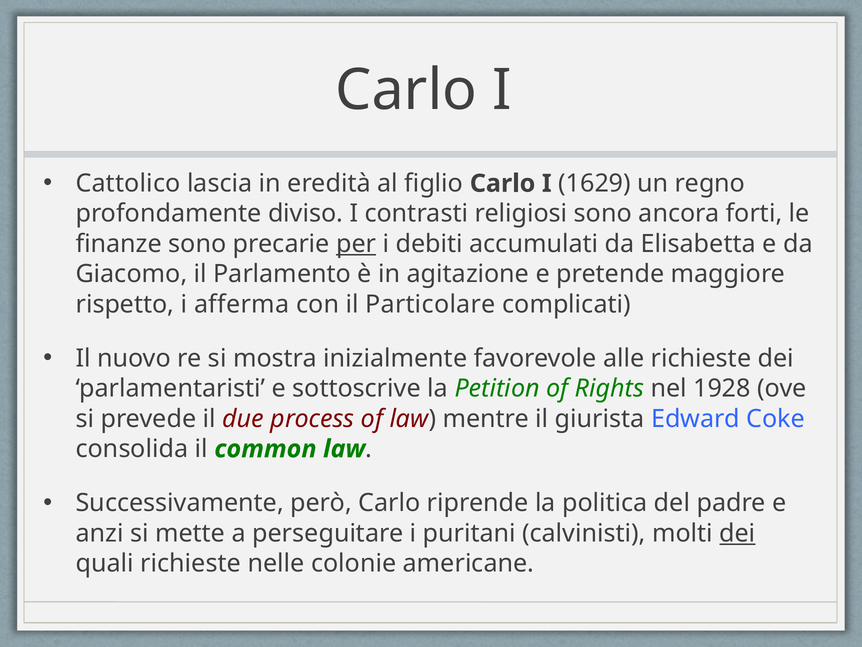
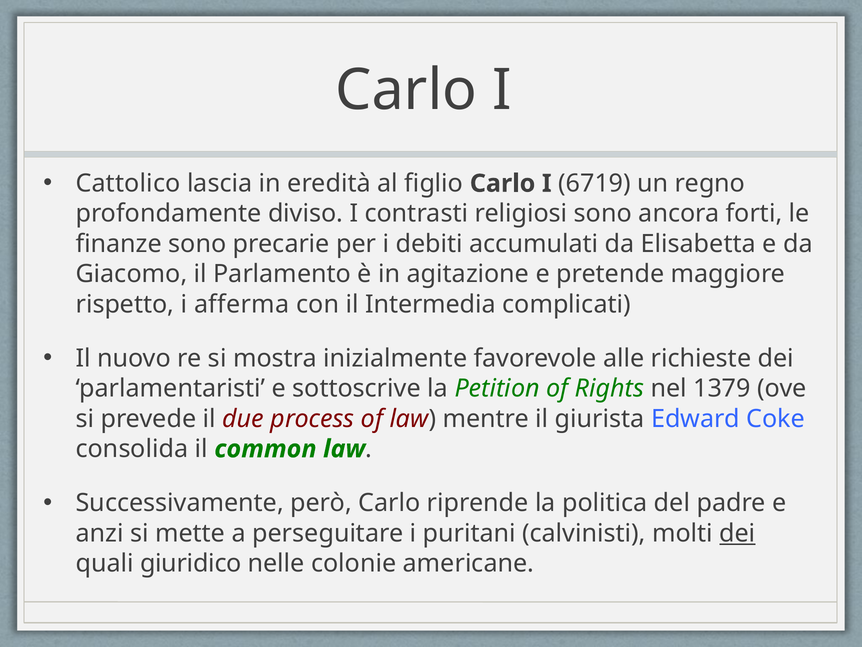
1629: 1629 -> 6719
per underline: present -> none
Particolare: Particolare -> Intermedia
1928: 1928 -> 1379
quali richieste: richieste -> giuridico
